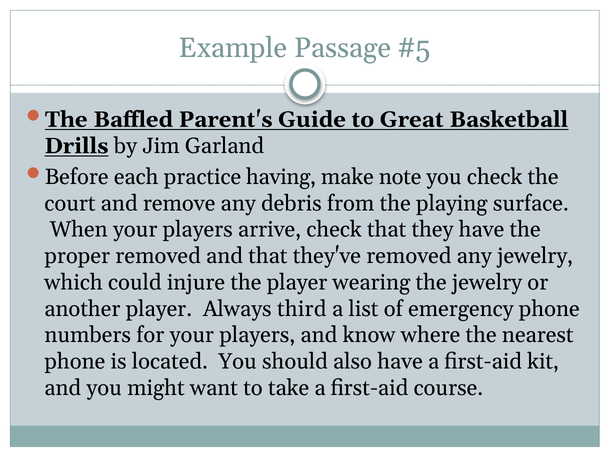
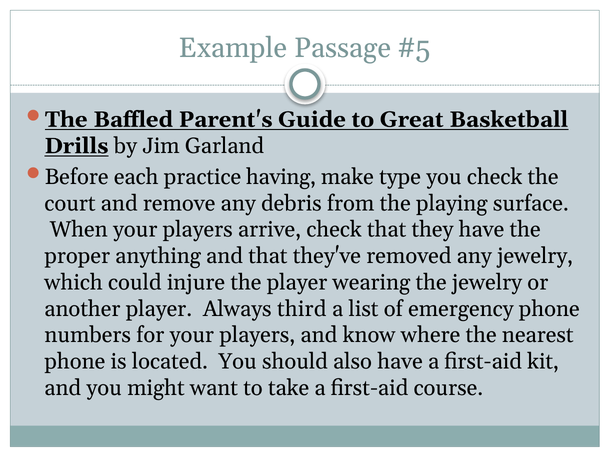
note: note -> type
proper removed: removed -> anything
